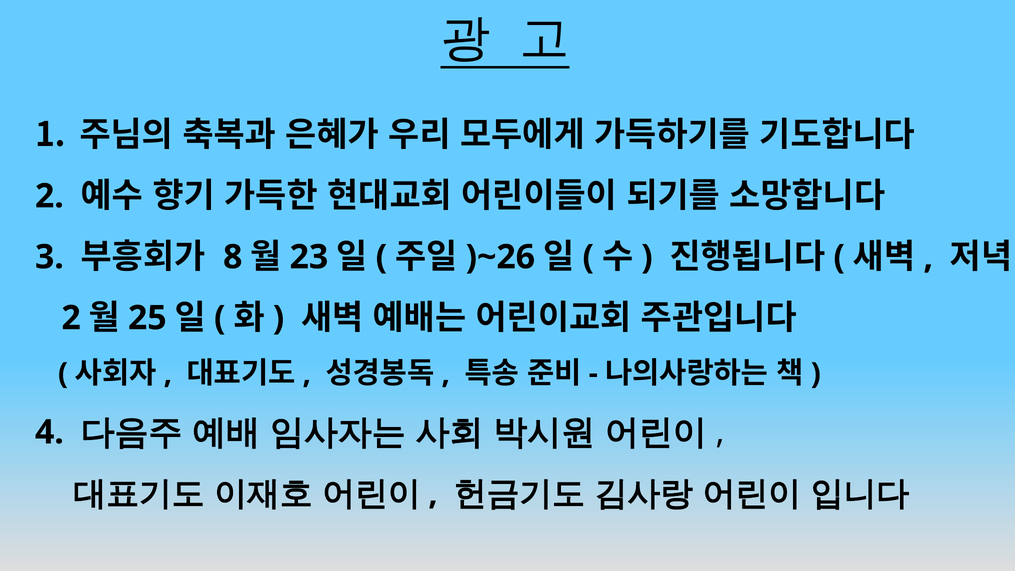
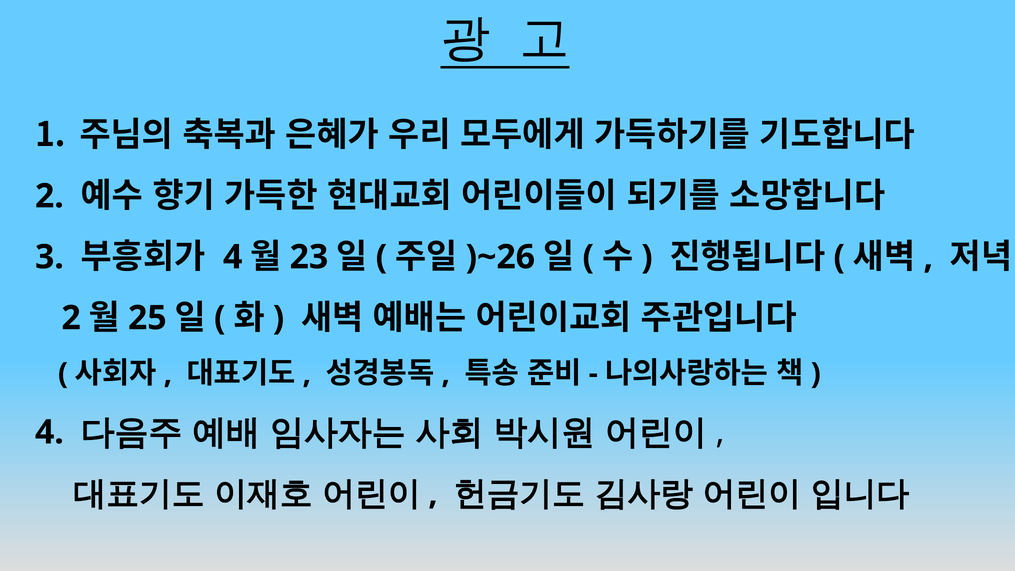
8 at (233, 257): 8 -> 4
